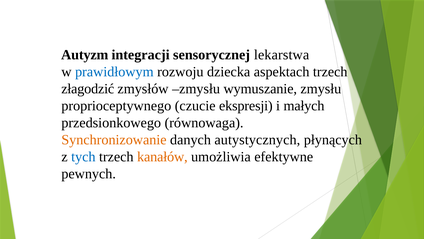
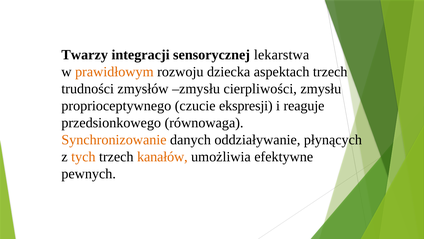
Autyzm: Autyzm -> Twarzy
prawidłowym colour: blue -> orange
złagodzić: złagodzić -> trudności
wymuszanie: wymuszanie -> cierpliwości
małych: małych -> reaguje
autystycznych: autystycznych -> oddziaływanie
tych colour: blue -> orange
